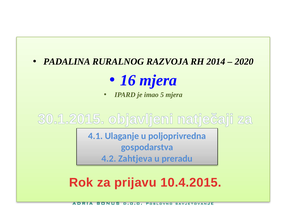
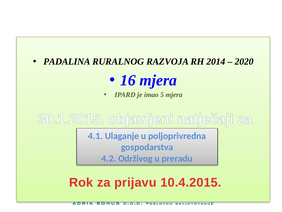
Zahtjeva: Zahtjeva -> Održivog
